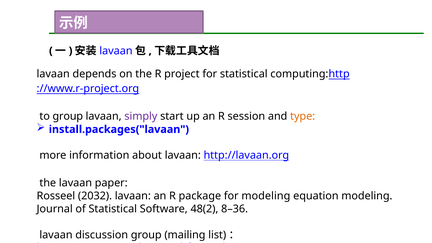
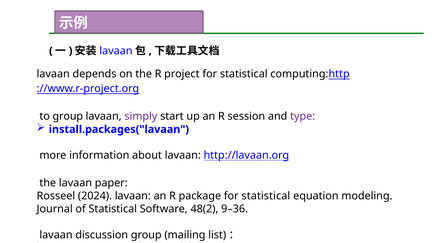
type colour: orange -> purple
2032: 2032 -> 2024
package for modeling: modeling -> statistical
8–36: 8–36 -> 9–36
